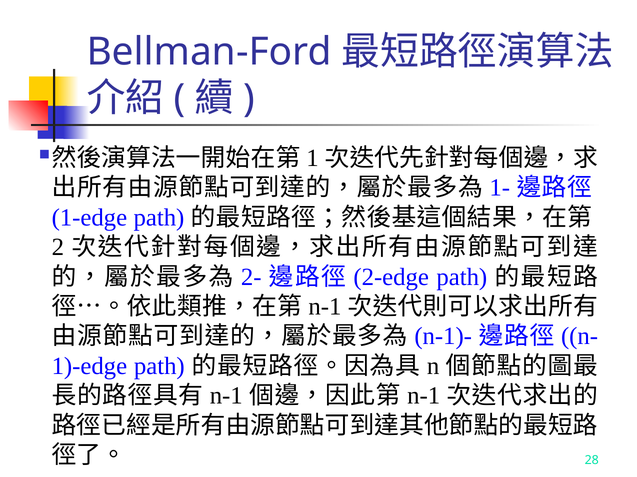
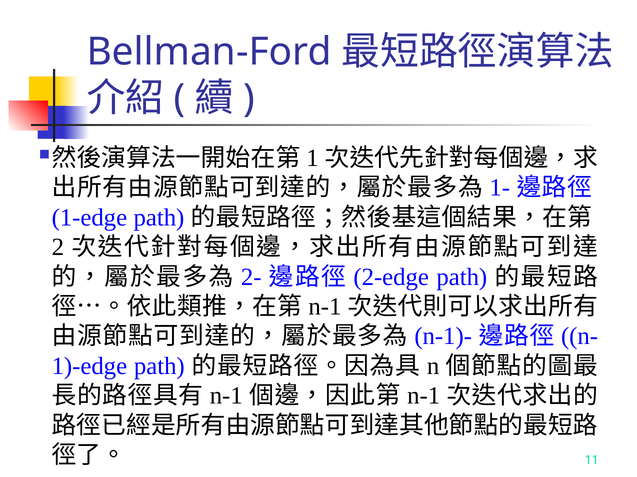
28: 28 -> 11
